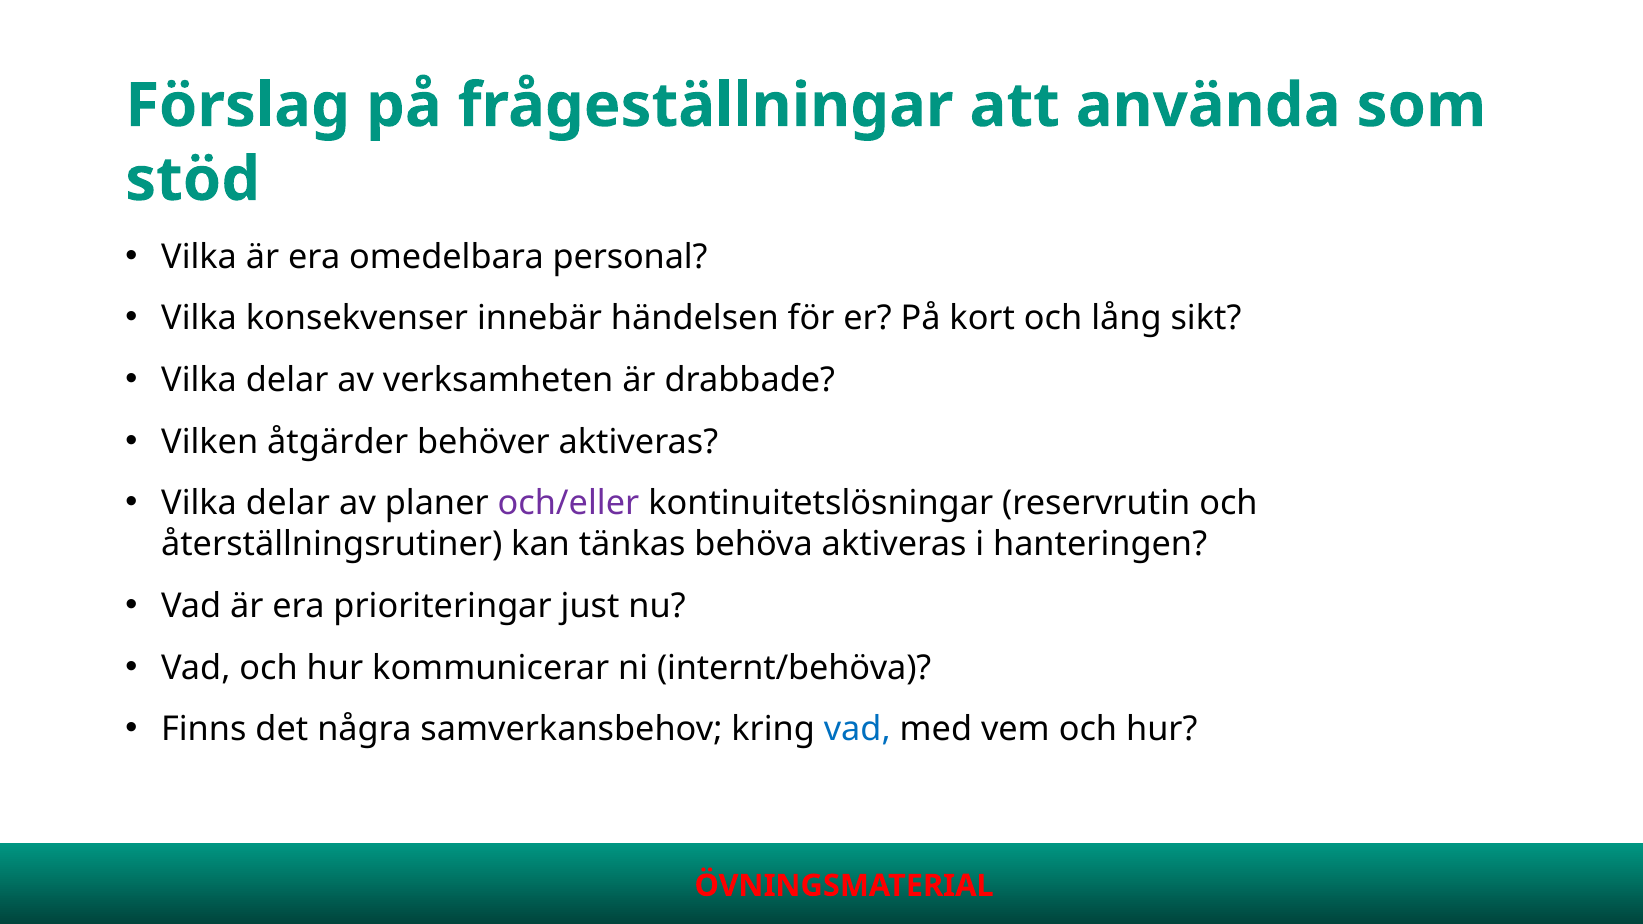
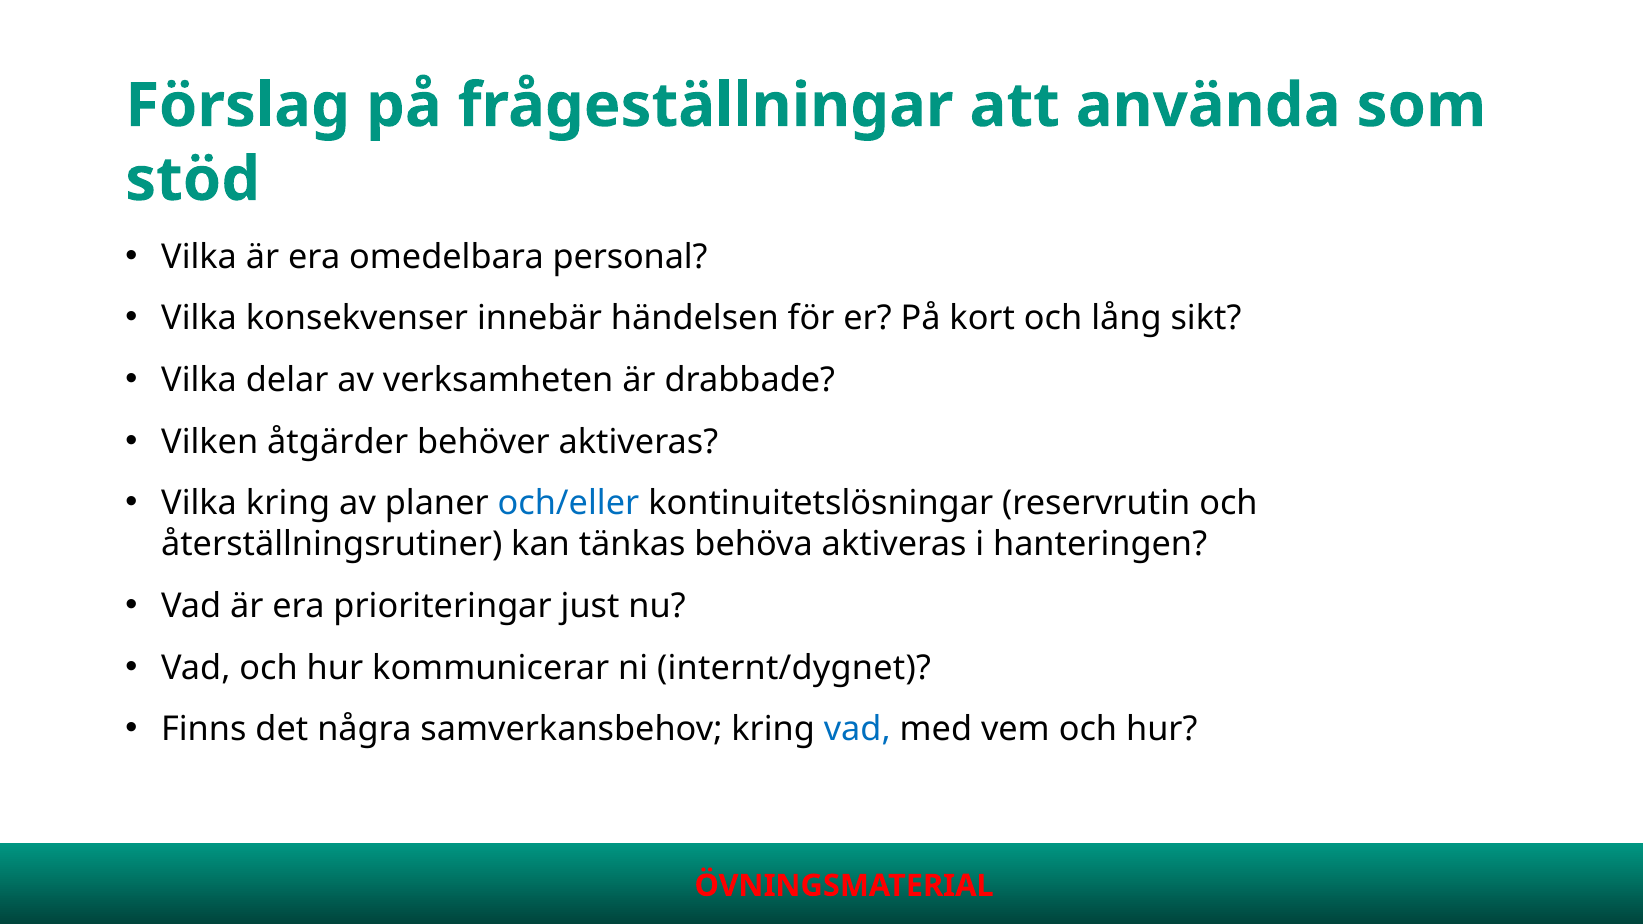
delar at (288, 504): delar -> kring
och/eller colour: purple -> blue
internt/behöva: internt/behöva -> internt/dygnet
